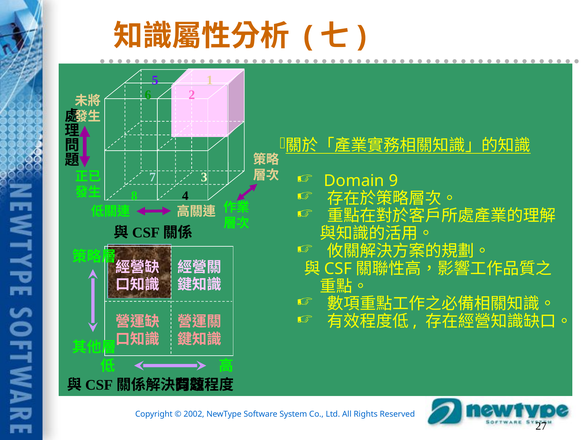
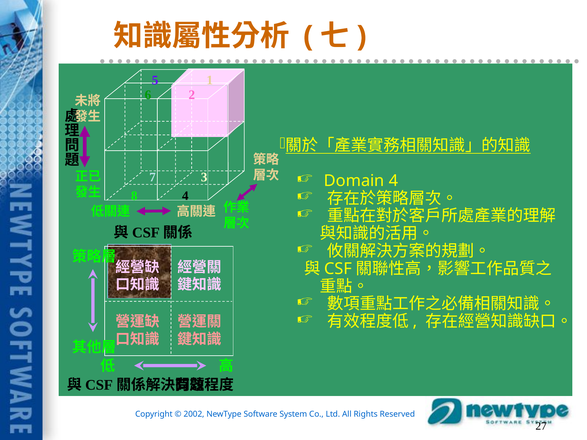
Domain 9: 9 -> 4
